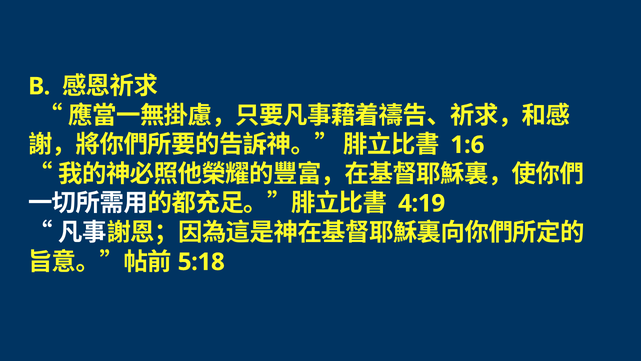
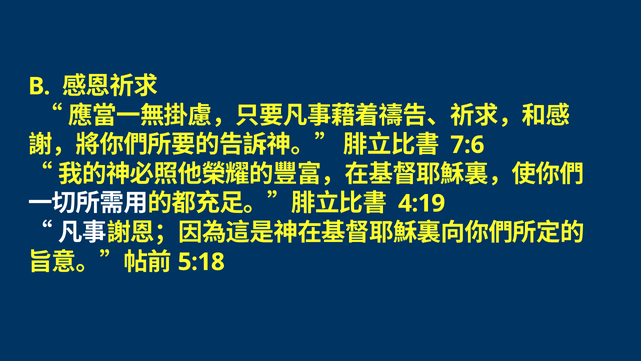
1:6: 1:6 -> 7:6
